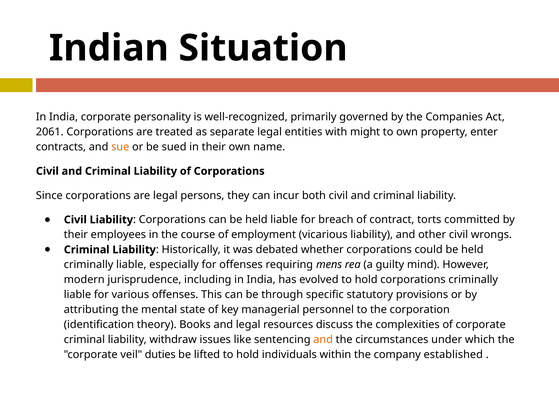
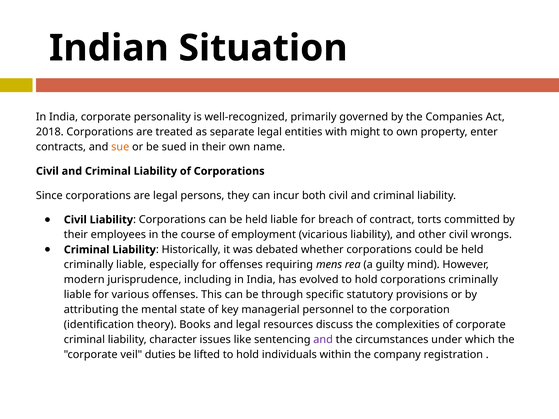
2061: 2061 -> 2018
withdraw: withdraw -> character
and at (323, 340) colour: orange -> purple
established: established -> registration
